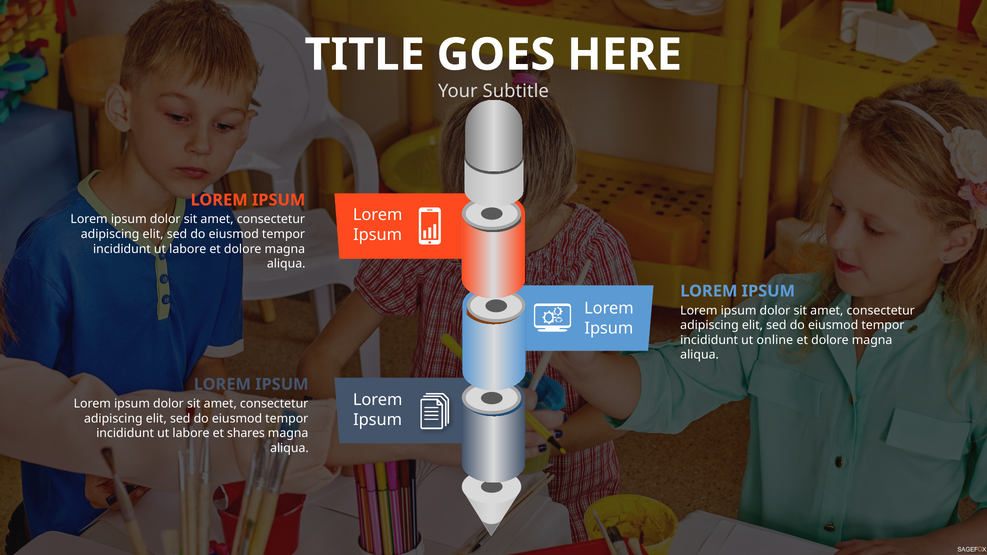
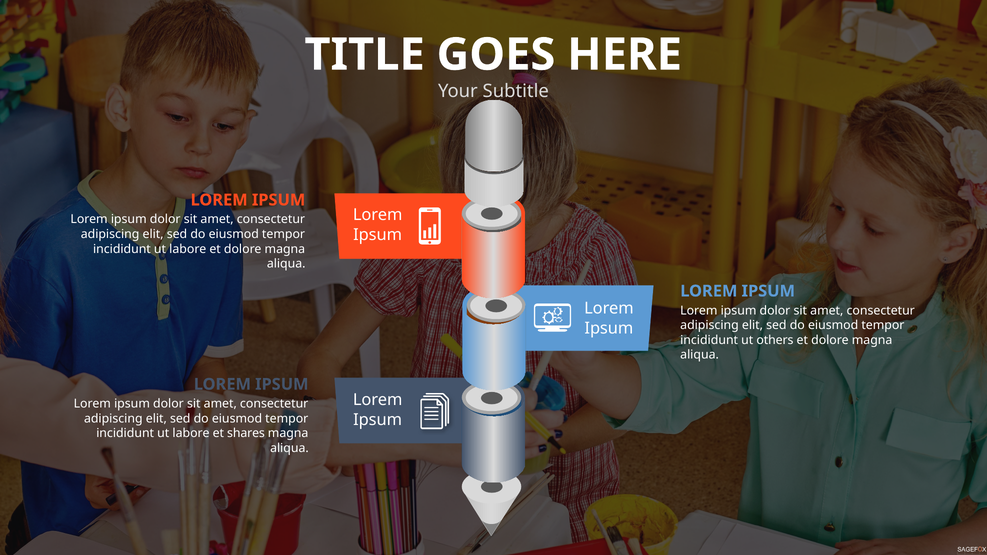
online: online -> others
